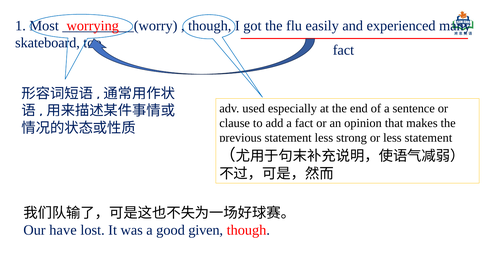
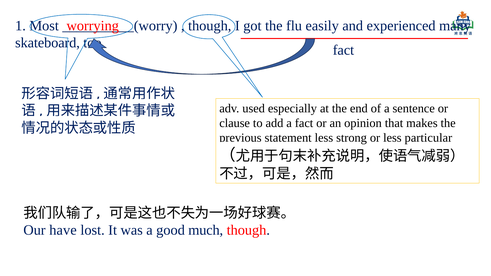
less statement: statement -> particular
given: given -> much
